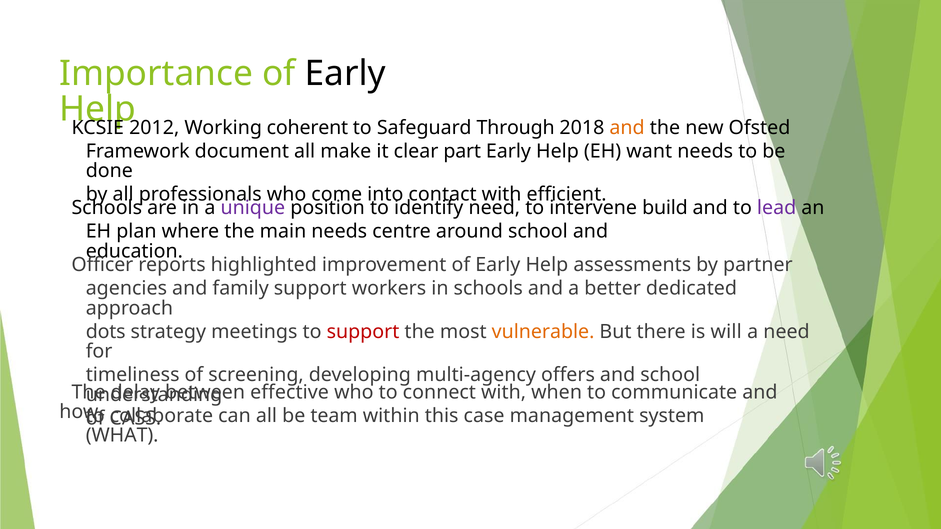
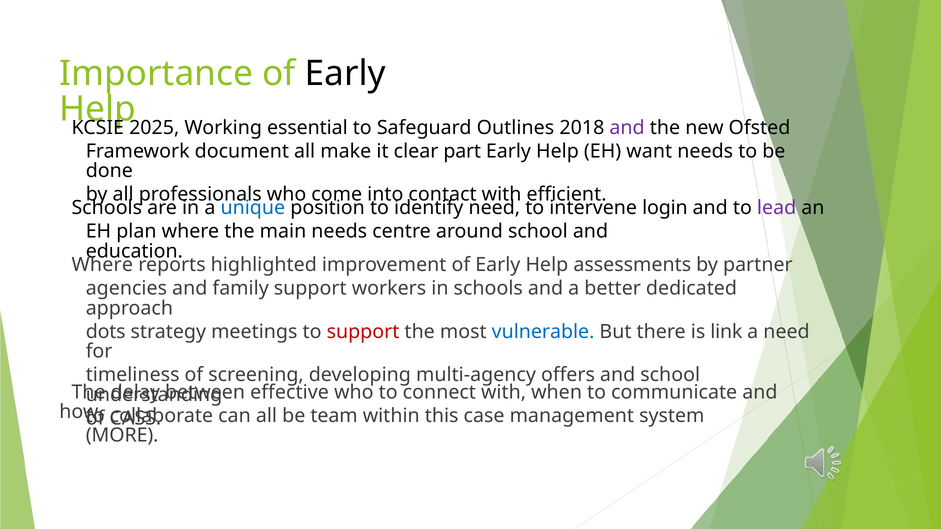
2012: 2012 -> 2025
coherent: coherent -> essential
Through: Through -> Outlines
and at (627, 128) colour: orange -> purple
unique colour: purple -> blue
build: build -> login
Officer at (102, 265): Officer -> Where
vulnerable colour: orange -> blue
will: will -> link
WHAT: WHAT -> MORE
